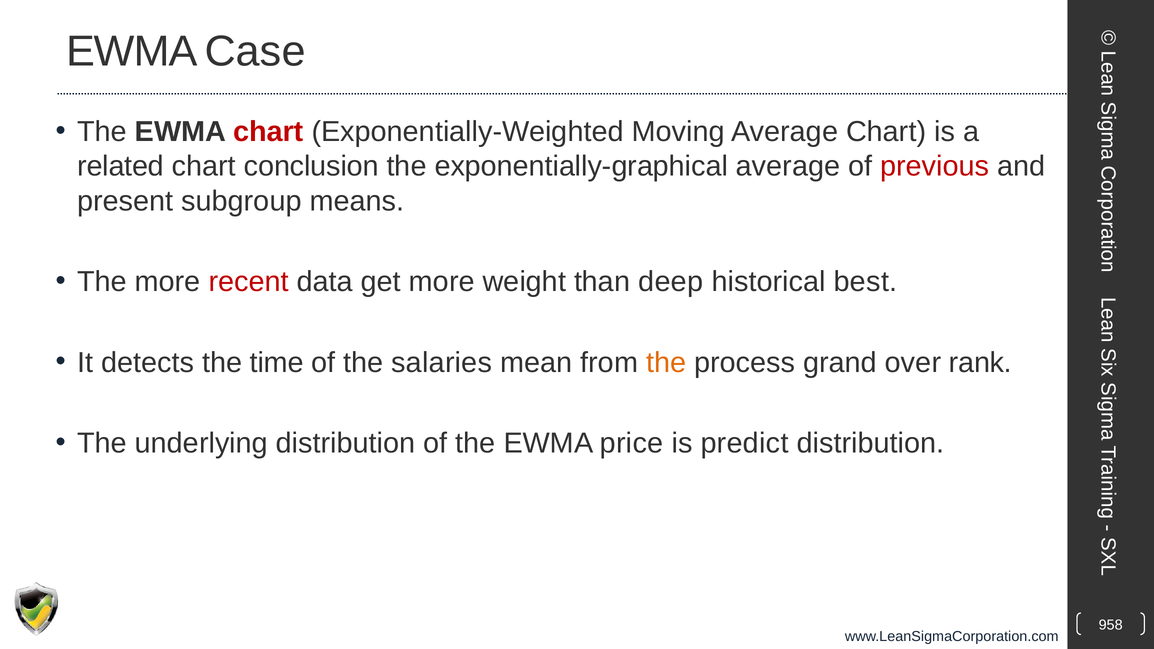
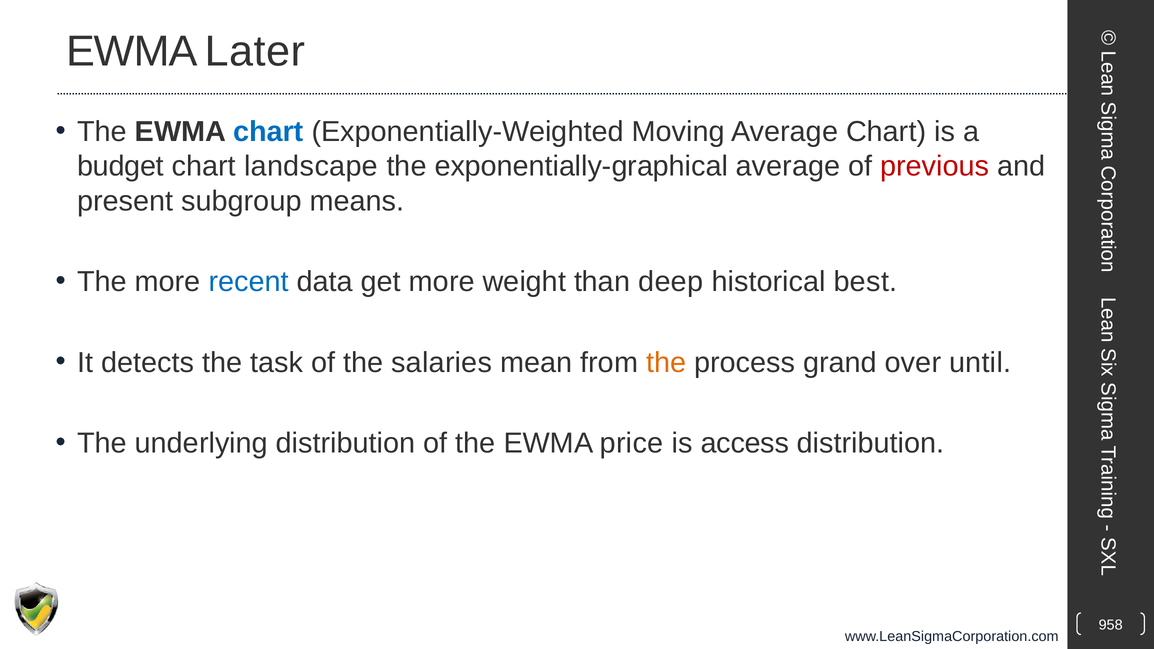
Case: Case -> Later
chart at (268, 132) colour: red -> blue
related: related -> budget
conclusion: conclusion -> landscape
recent colour: red -> blue
time: time -> task
rank: rank -> until
predict: predict -> access
